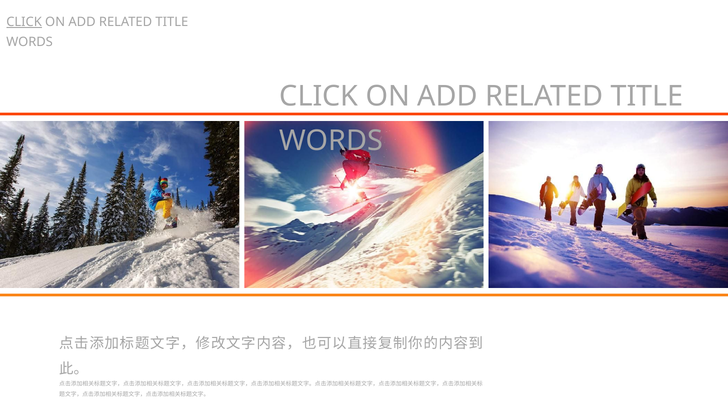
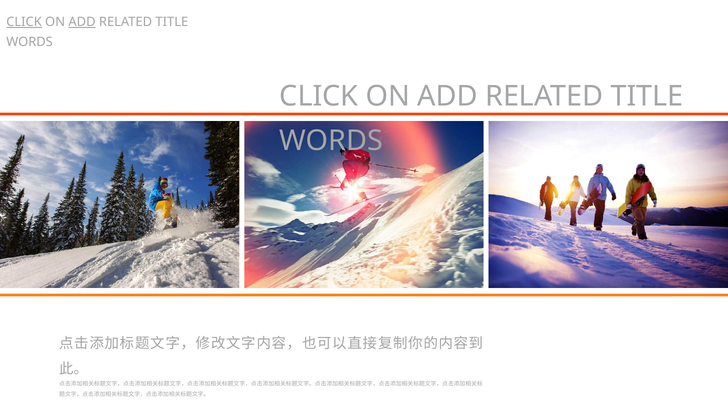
ADD at (82, 22) underline: none -> present
